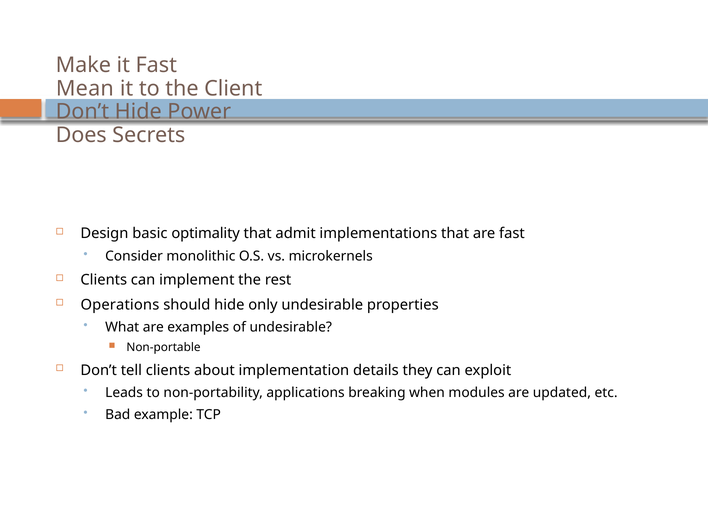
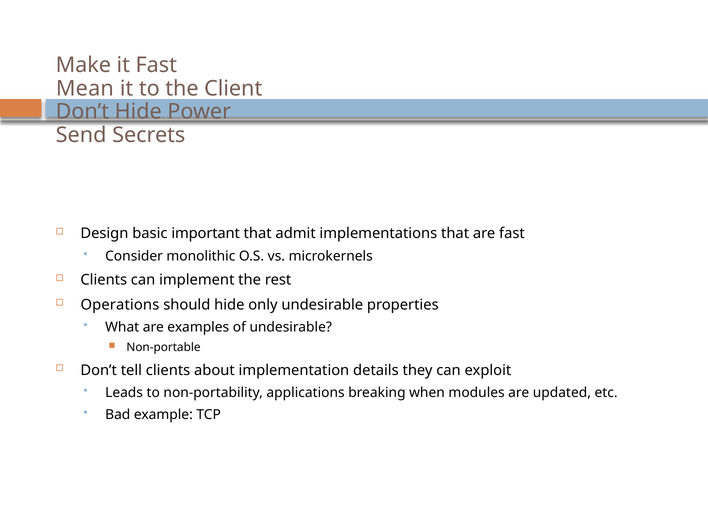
Does: Does -> Send
optimality: optimality -> important
